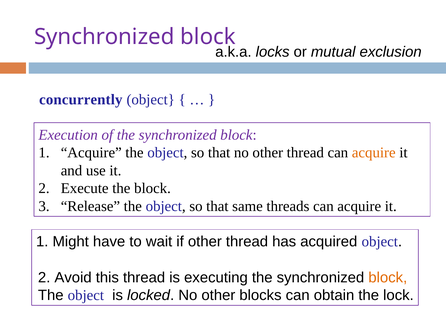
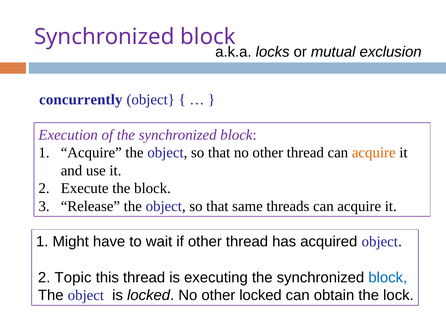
Avoid: Avoid -> Topic
block at (388, 277) colour: orange -> blue
other blocks: blocks -> locked
